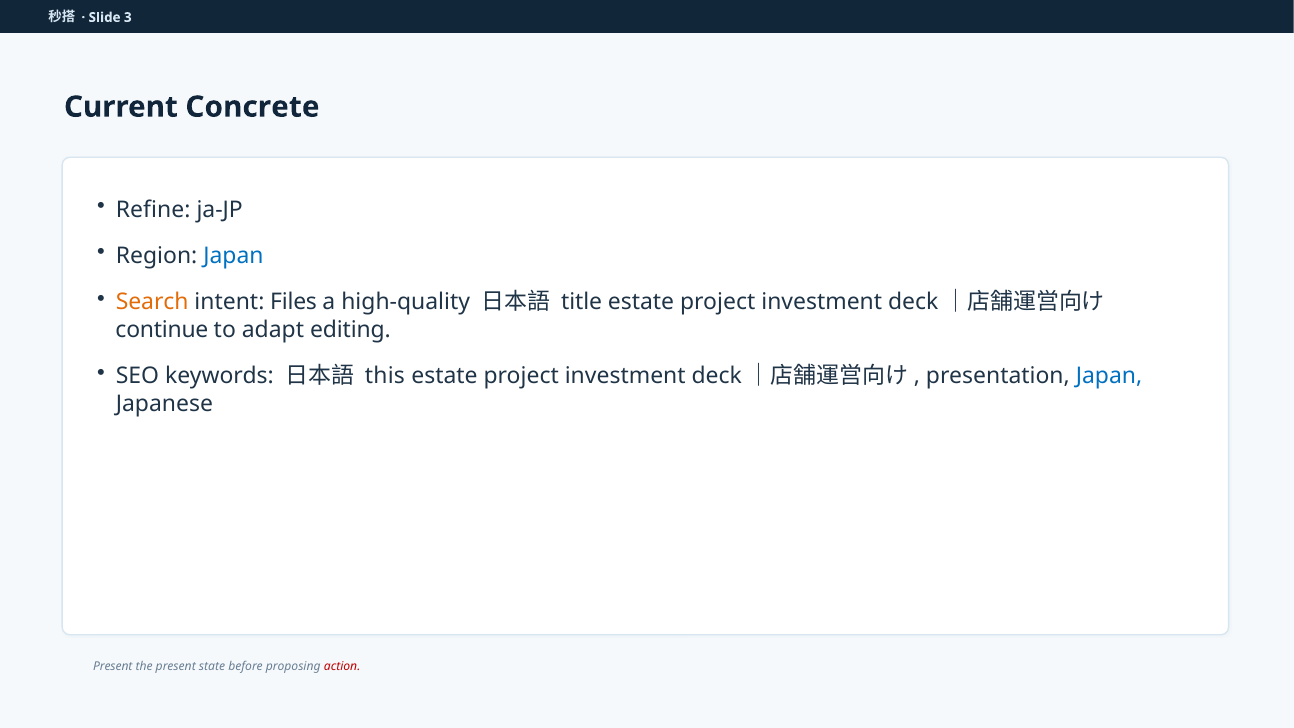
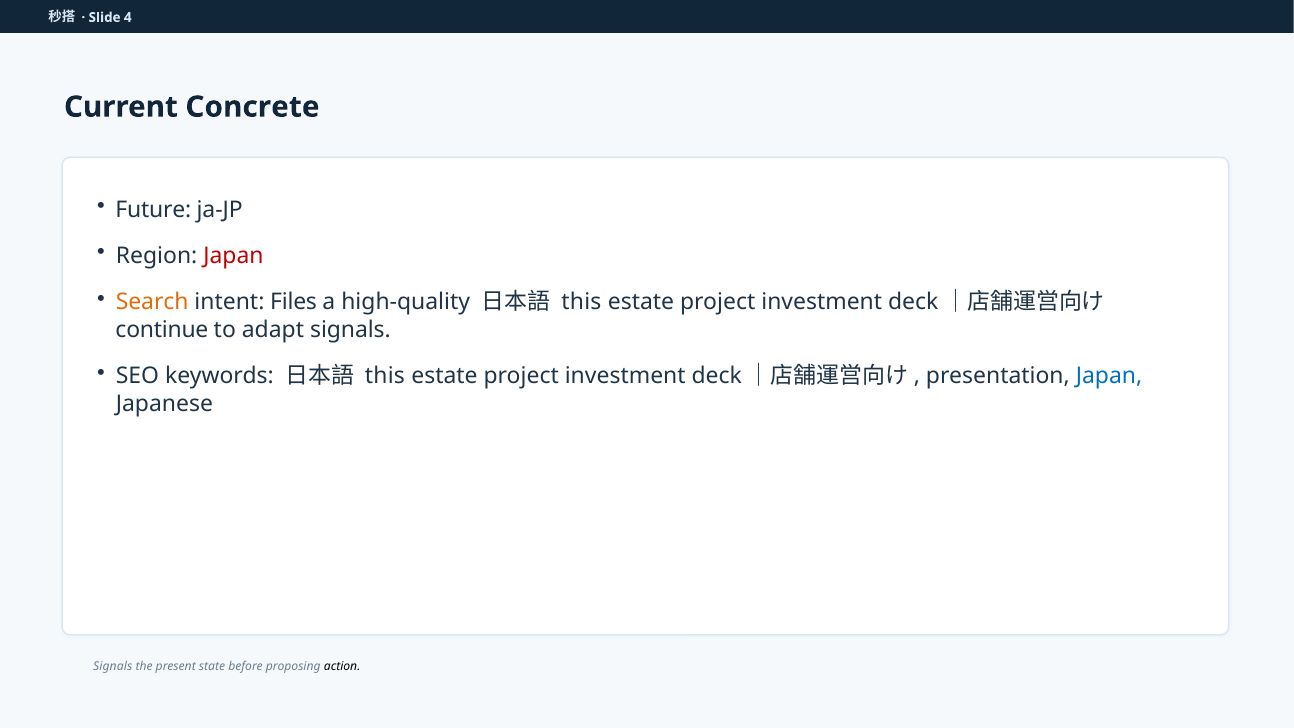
3: 3 -> 4
Refine: Refine -> Future
Japan at (233, 256) colour: blue -> red
title at (582, 302): title -> this
adapt editing: editing -> signals
Present at (113, 667): Present -> Signals
action colour: red -> black
